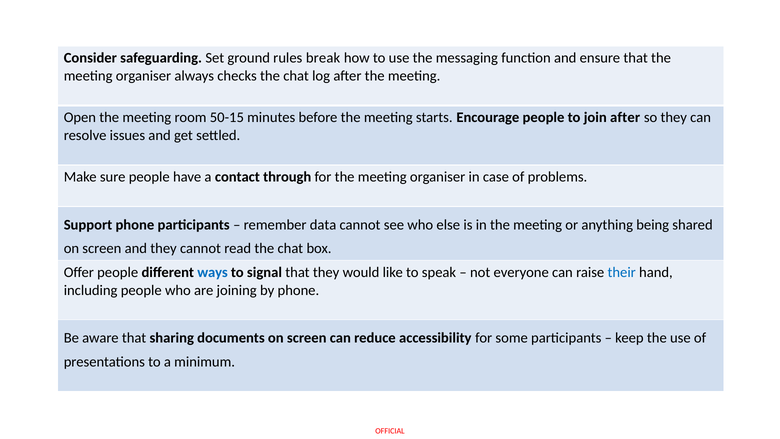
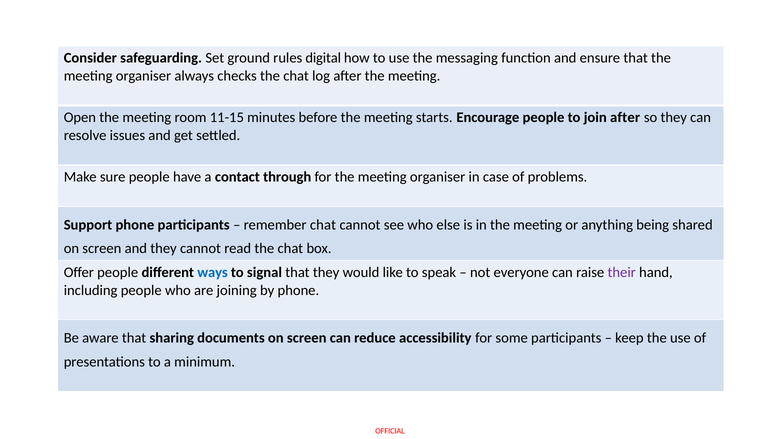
break: break -> digital
50-15: 50-15 -> 11-15
remember data: data -> chat
their colour: blue -> purple
